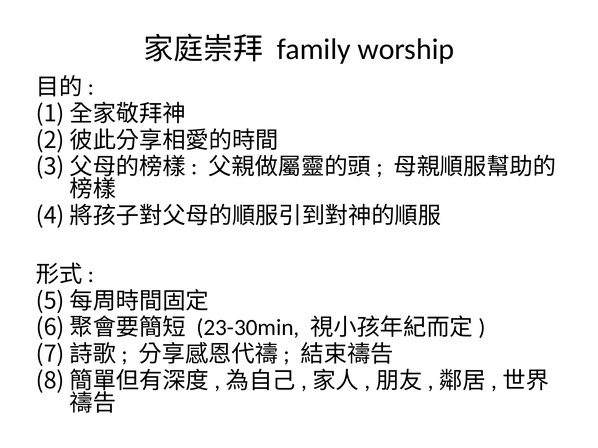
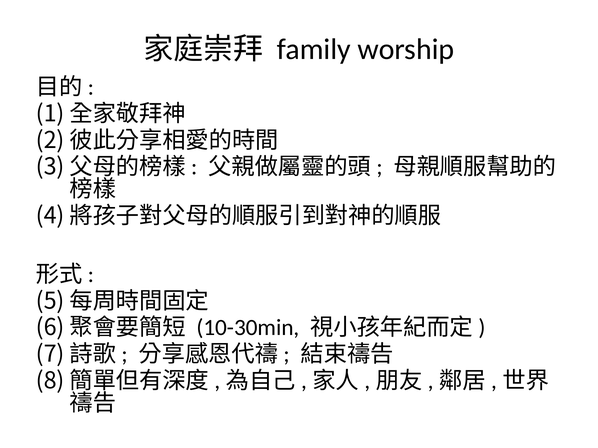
23-30min: 23-30min -> 10-30min
